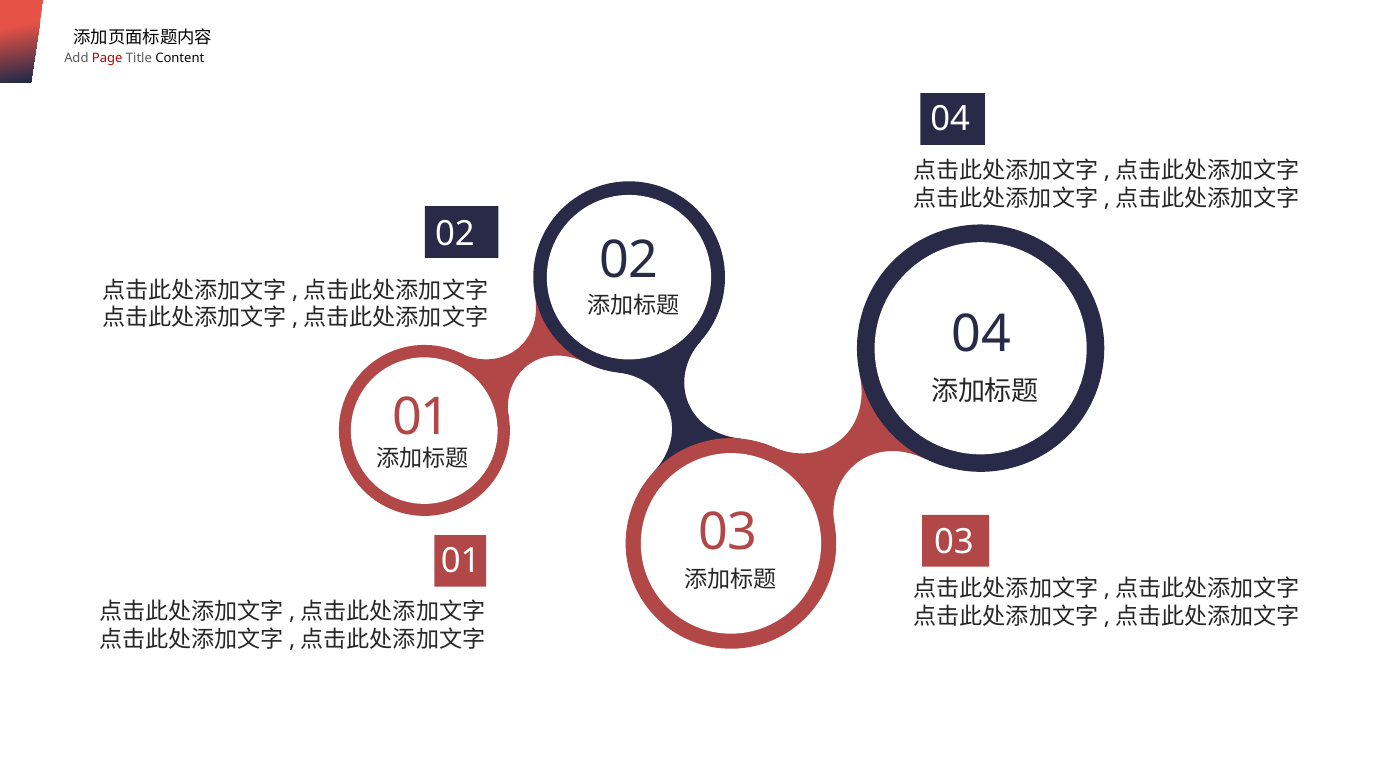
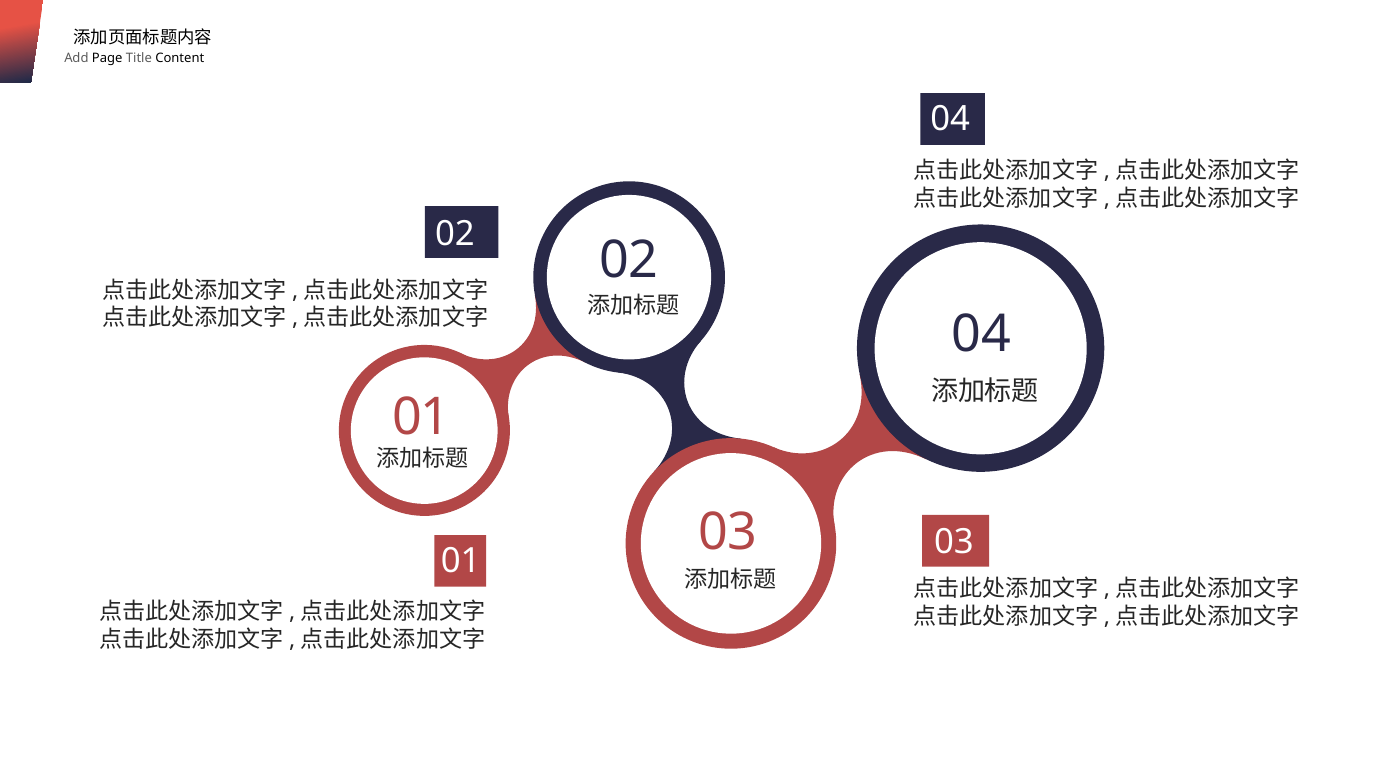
Page colour: red -> black
